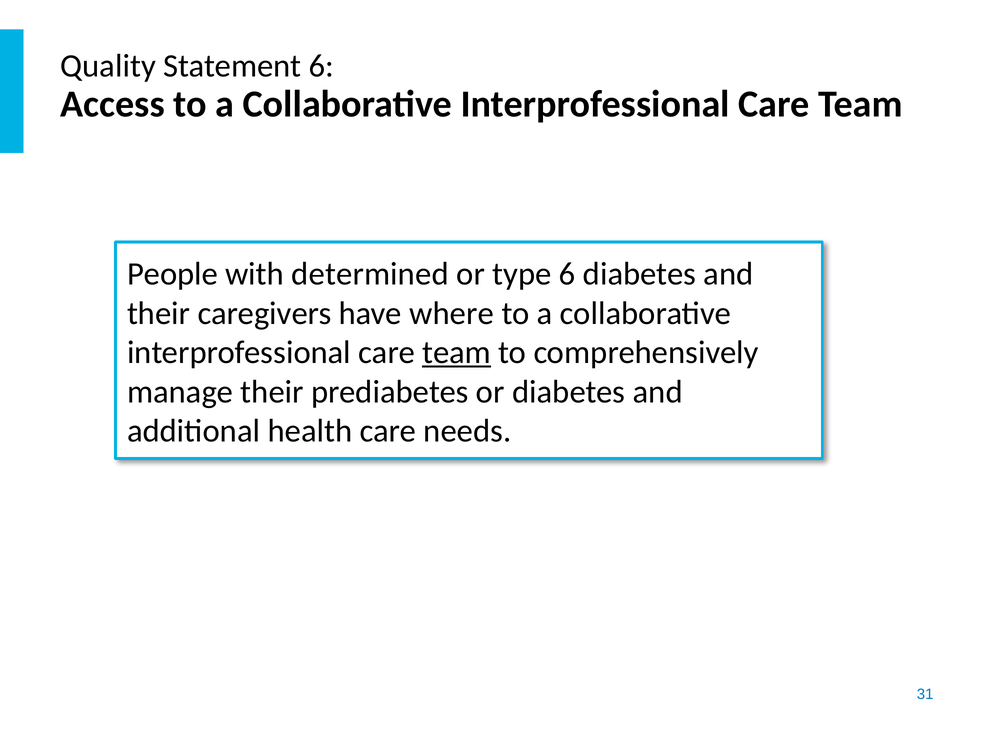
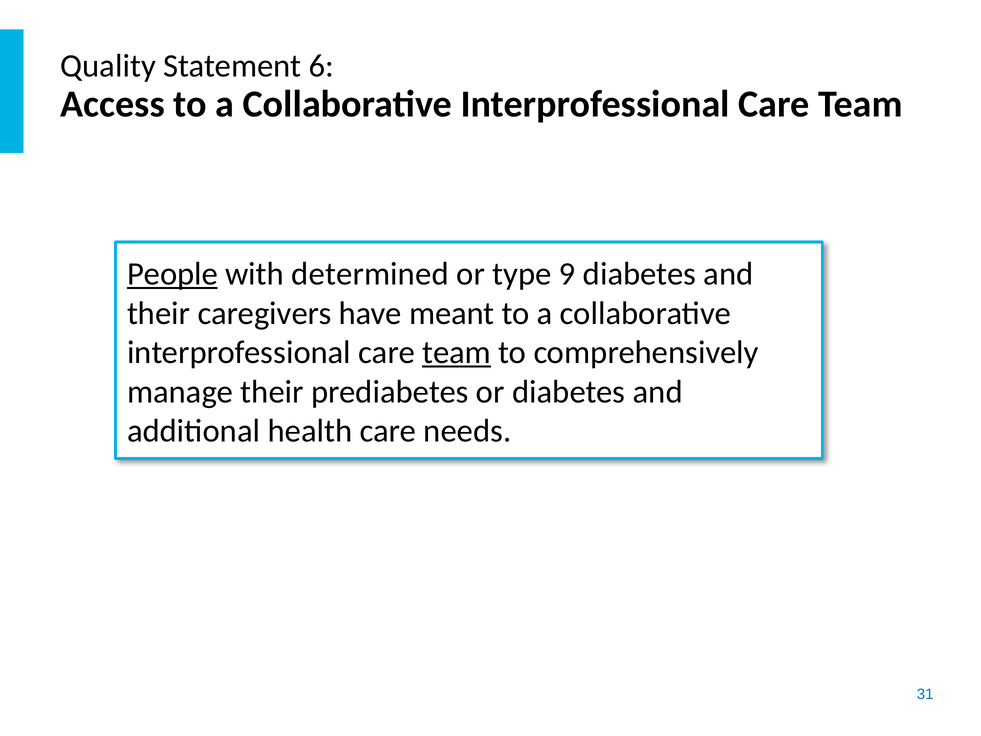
People underline: none -> present
type 6: 6 -> 9
where: where -> meant
